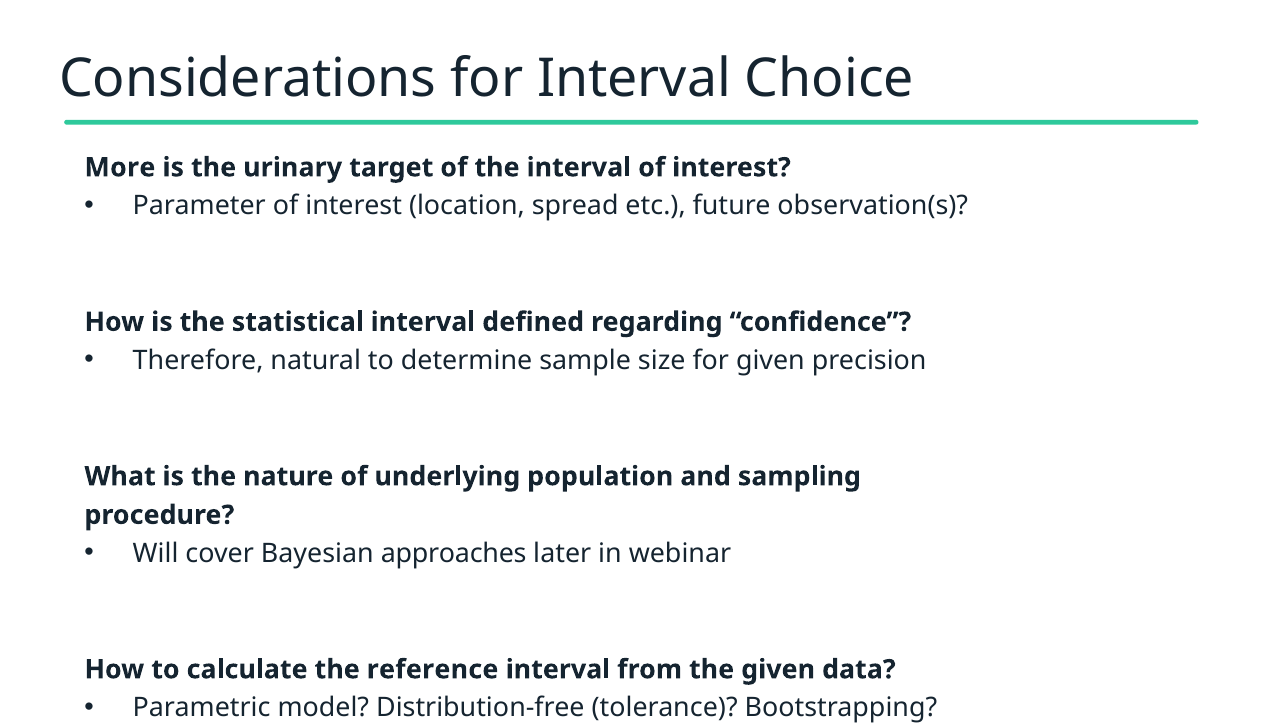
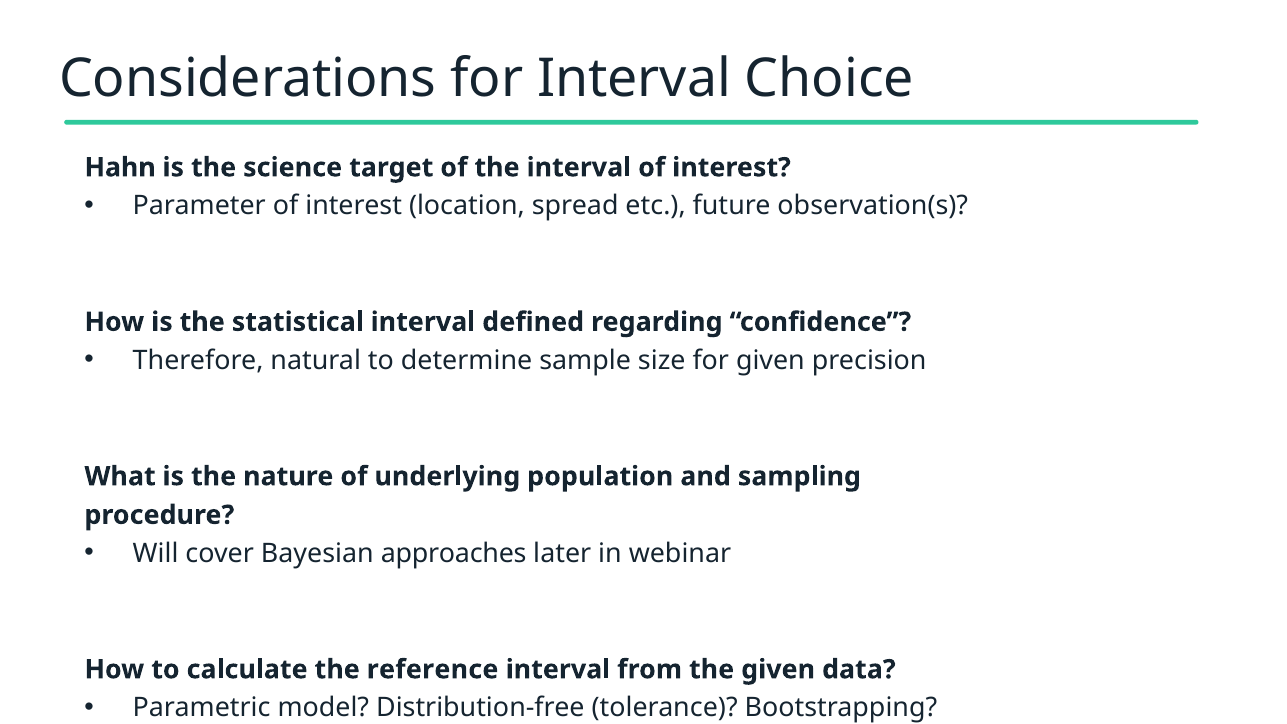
More: More -> Hahn
urinary: urinary -> science
